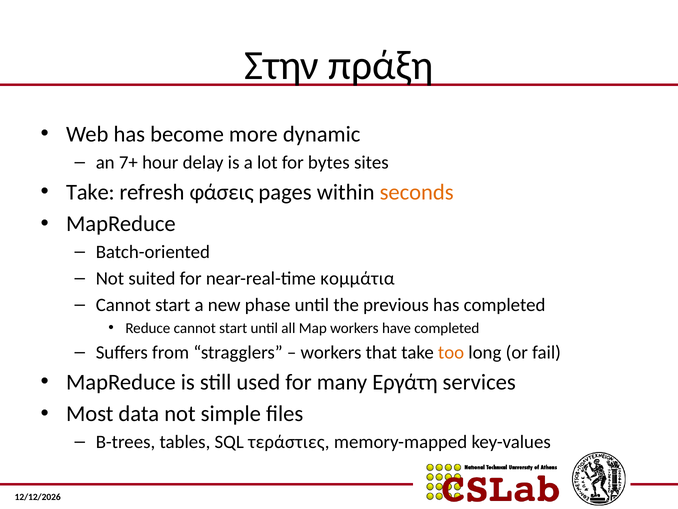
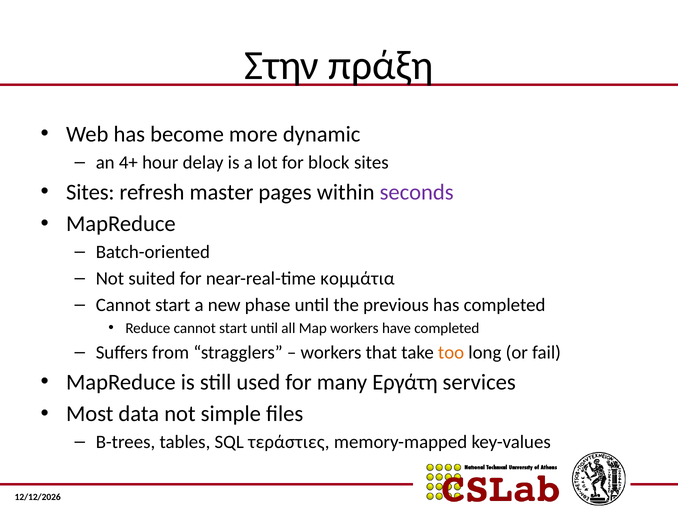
7+: 7+ -> 4+
bytes: bytes -> block
Take at (90, 192): Take -> Sites
φάσεις: φάσεις -> master
seconds colour: orange -> purple
